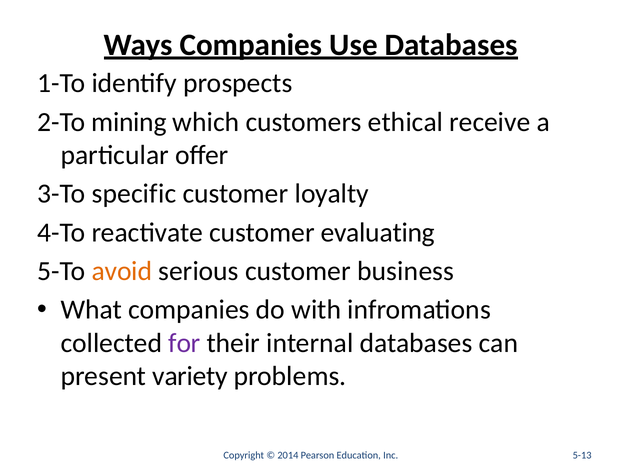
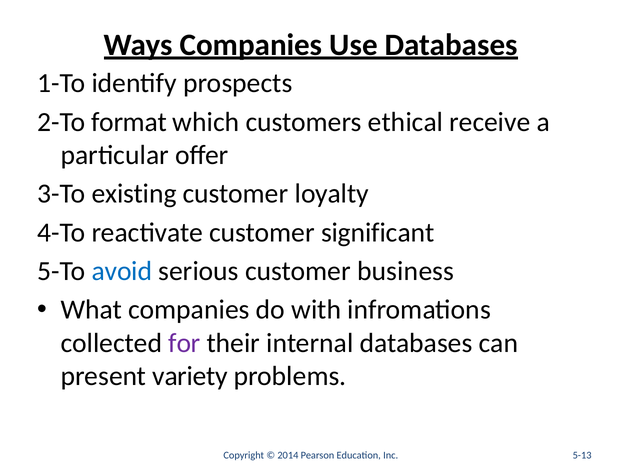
mining: mining -> format
specific: specific -> existing
evaluating: evaluating -> significant
avoid colour: orange -> blue
